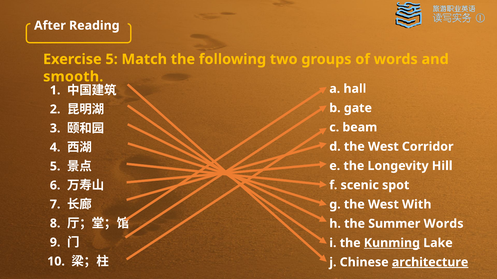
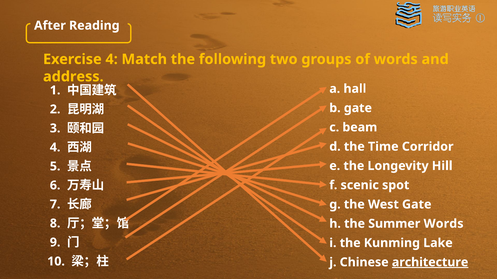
Exercise 5: 5 -> 4
smooth: smooth -> address
d the West: West -> Time
West With: With -> Gate
Kunming underline: present -> none
